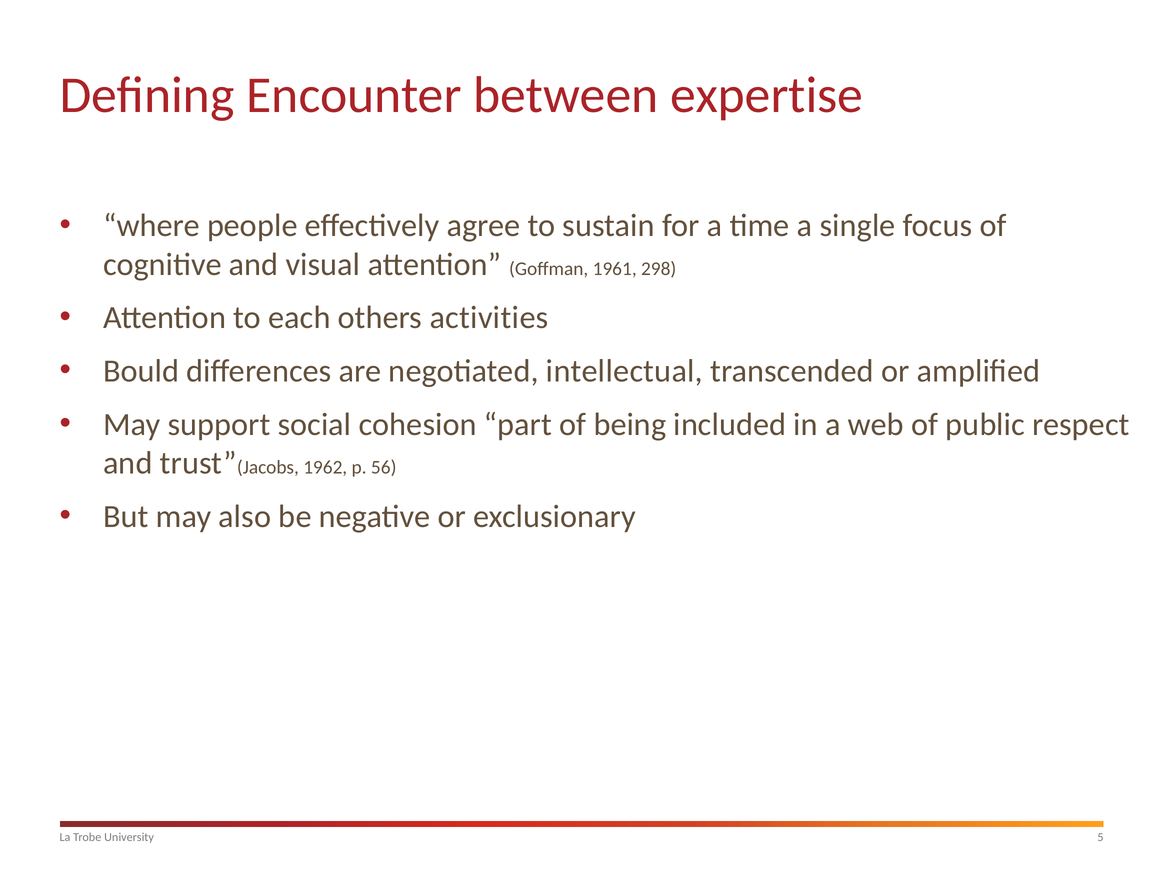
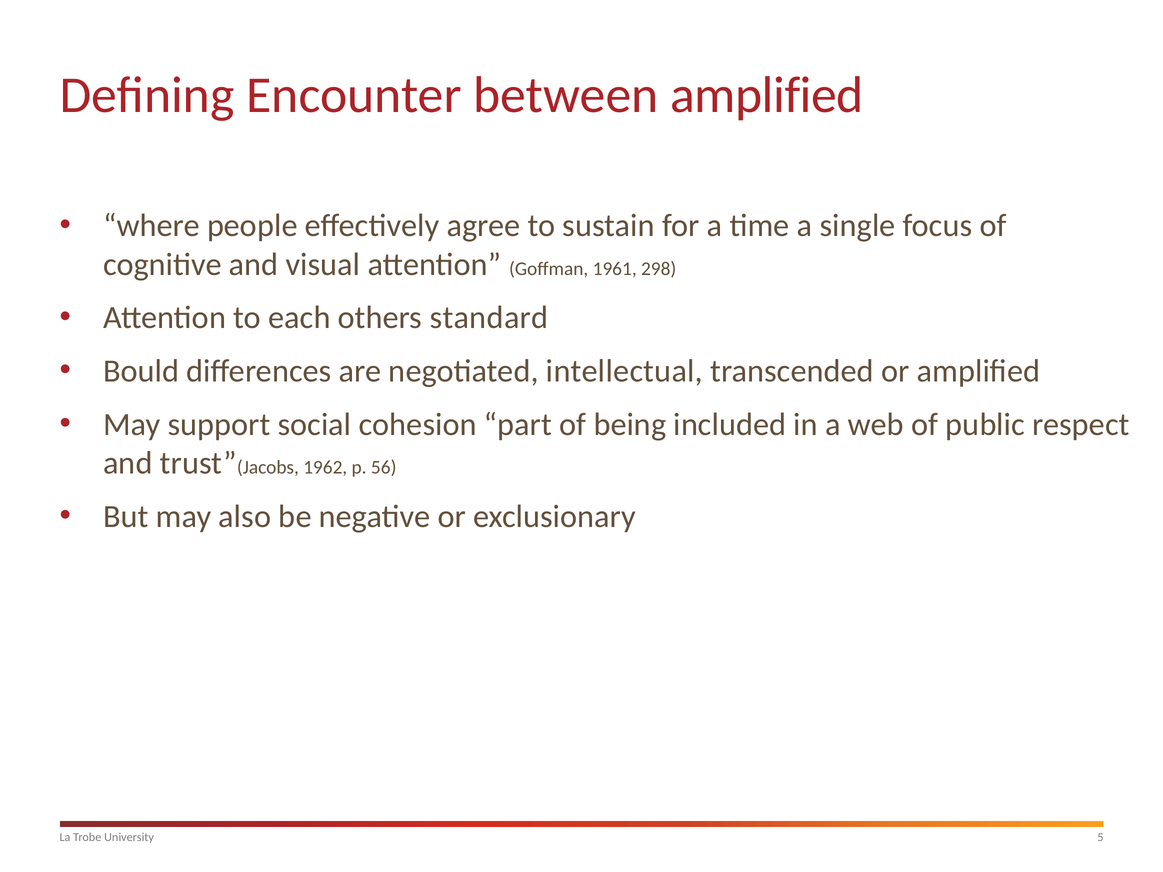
between expertise: expertise -> amplified
activities: activities -> standard
